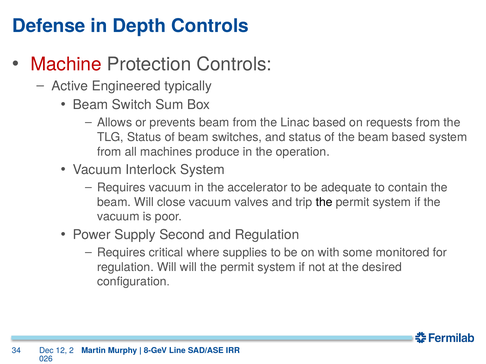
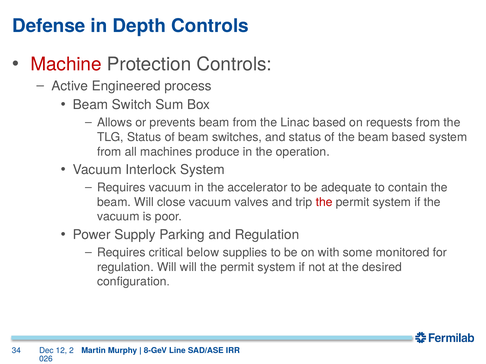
typically: typically -> process
the at (324, 202) colour: black -> red
Second: Second -> Parking
where: where -> below
